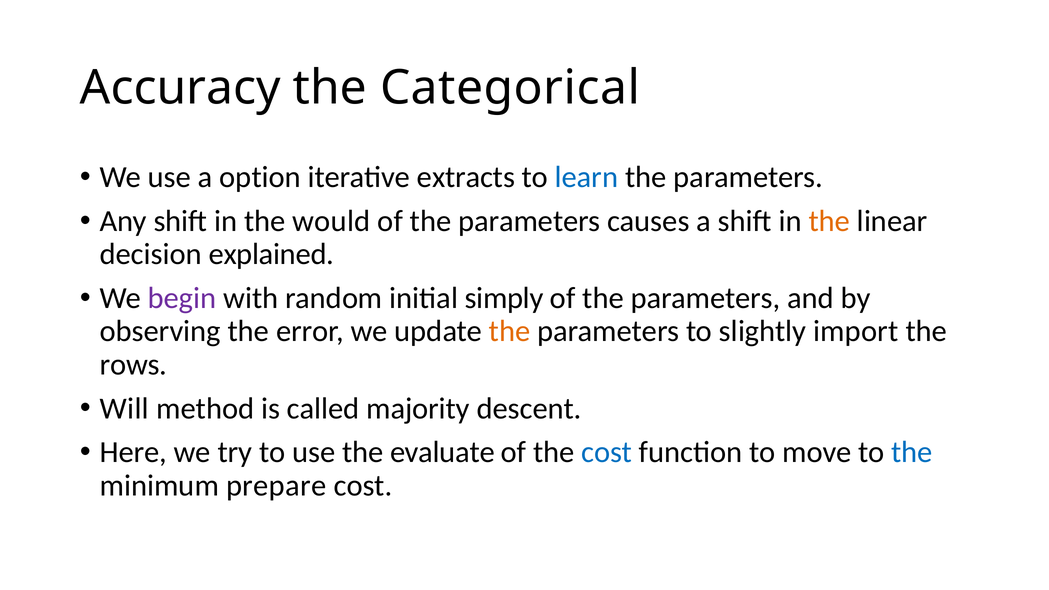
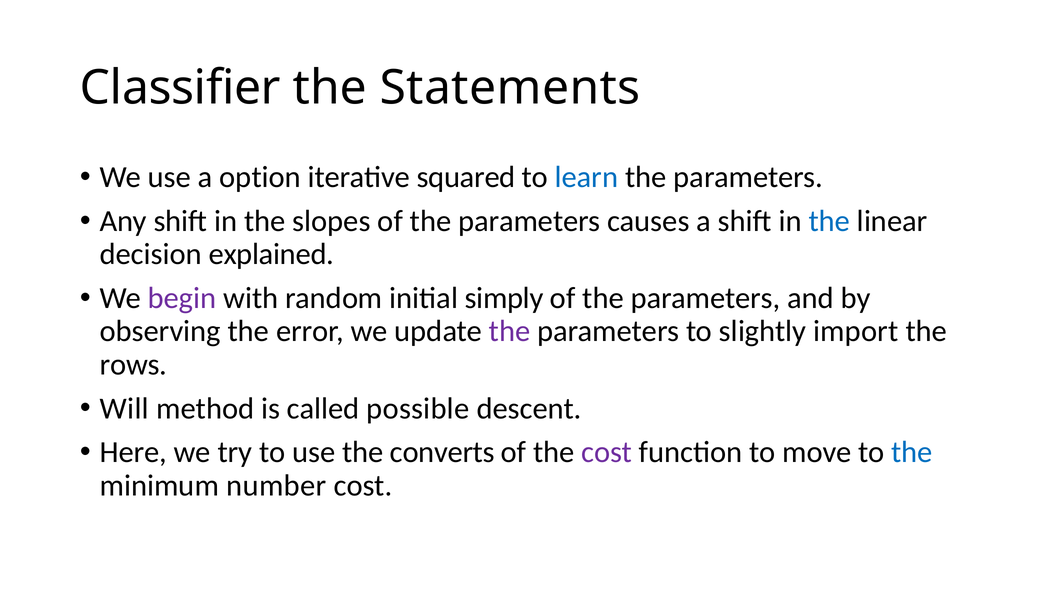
Accuracy: Accuracy -> Classifier
Categorical: Categorical -> Statements
extracts: extracts -> squared
would: would -> slopes
the at (829, 221) colour: orange -> blue
the at (510, 331) colour: orange -> purple
majority: majority -> possible
evaluate: evaluate -> converts
cost at (607, 452) colour: blue -> purple
prepare: prepare -> number
